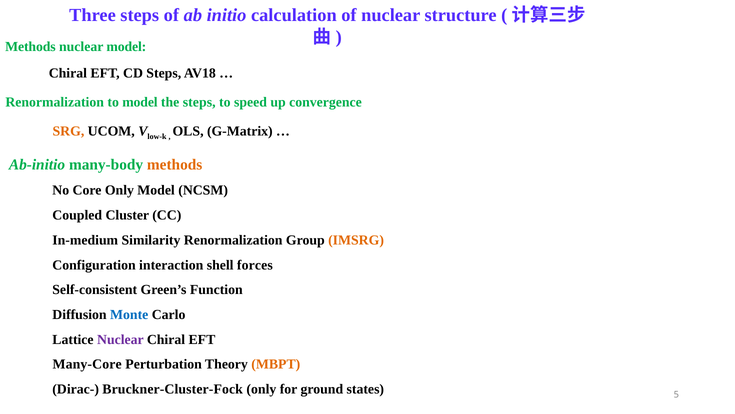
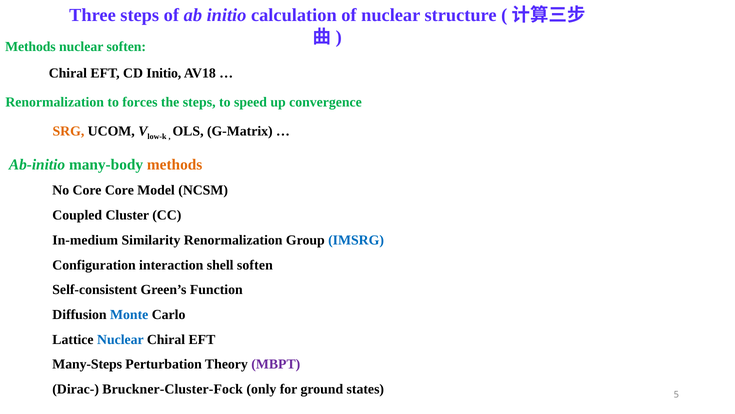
nuclear model: model -> soften
CD Steps: Steps -> Initio
to model: model -> forces
Core Only: Only -> Core
IMSRG colour: orange -> blue
shell forces: forces -> soften
Nuclear at (120, 339) colour: purple -> blue
Many-Core: Many-Core -> Many-Steps
MBPT colour: orange -> purple
